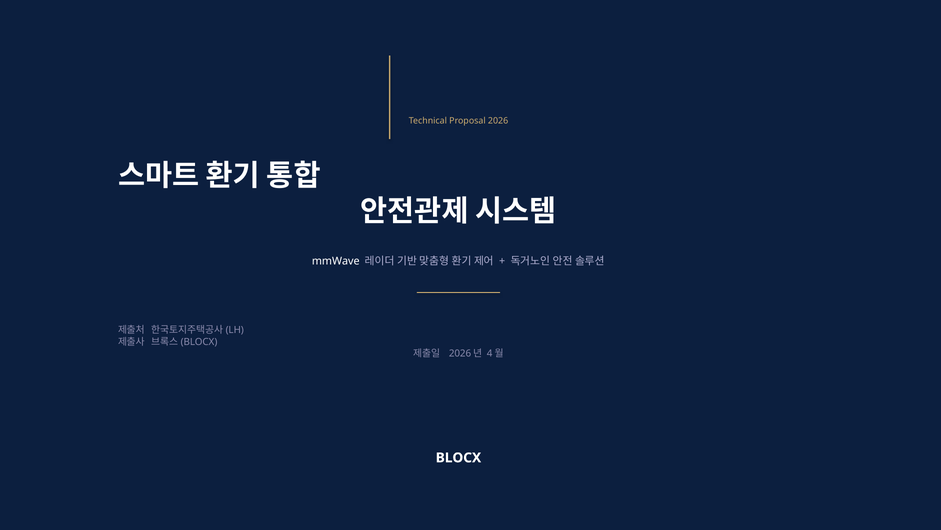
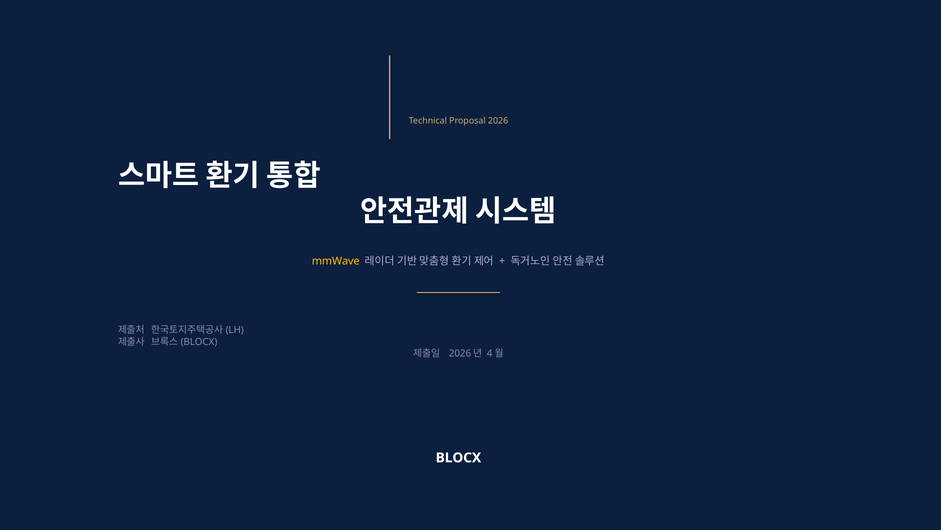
mmWave colour: white -> yellow
